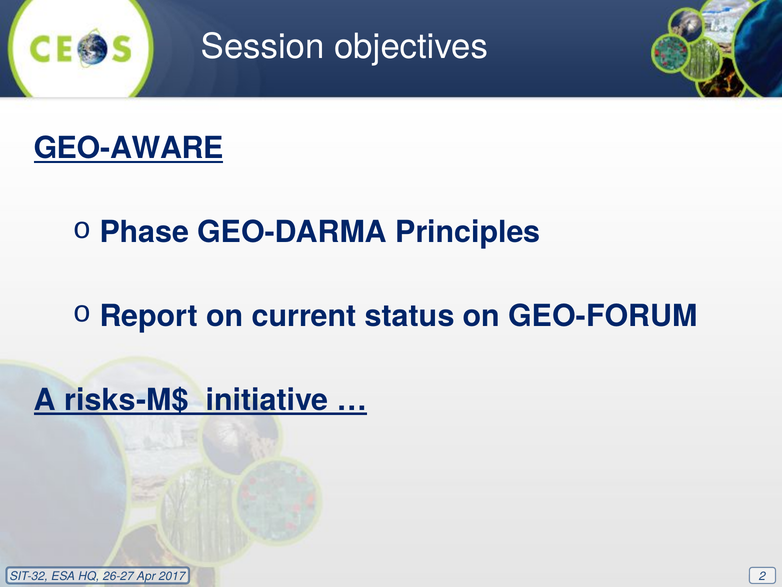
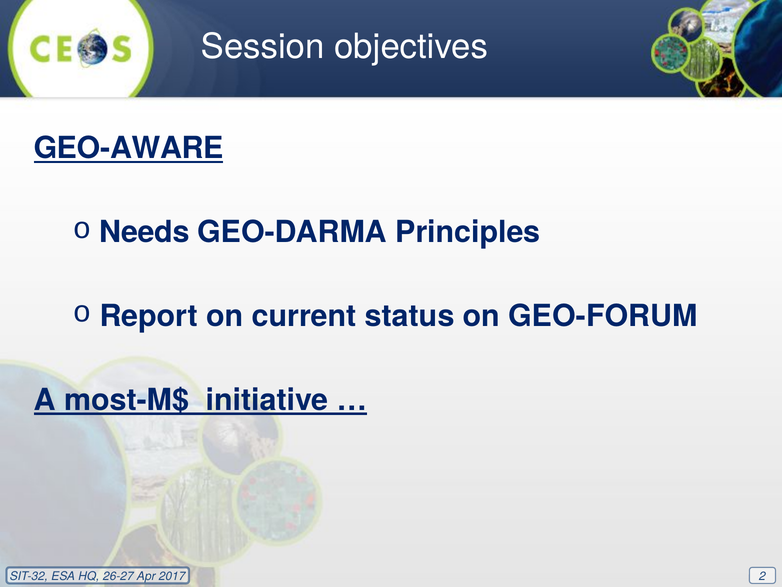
Phase: Phase -> Needs
risks-M$: risks-M$ -> most-M$
